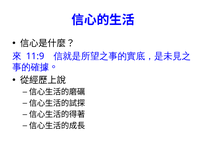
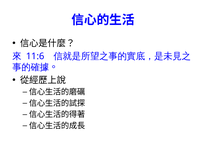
11:9: 11:9 -> 11:6
